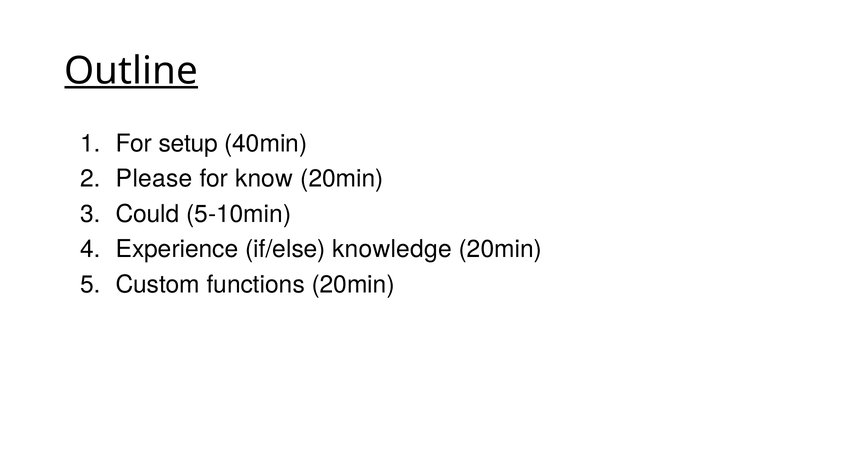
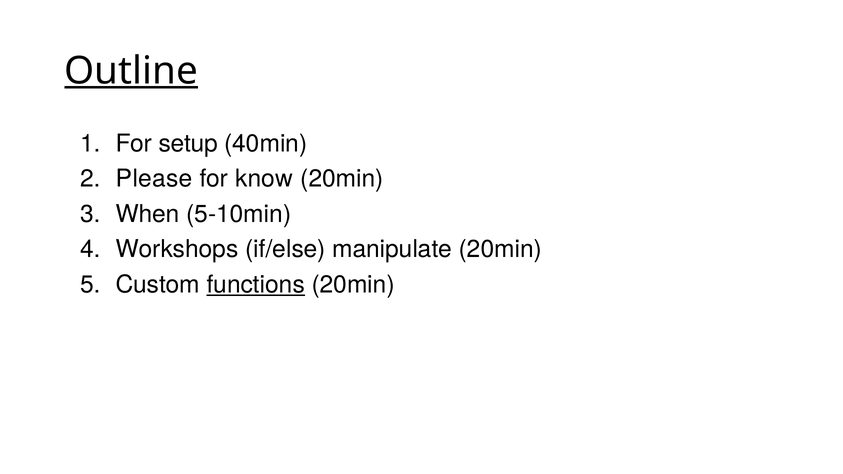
Could: Could -> When
Experience: Experience -> Workshops
knowledge: knowledge -> manipulate
functions underline: none -> present
